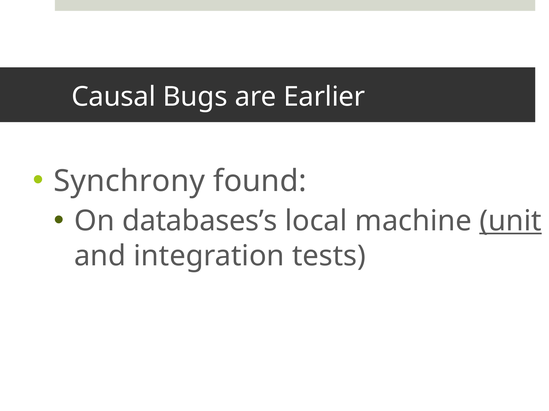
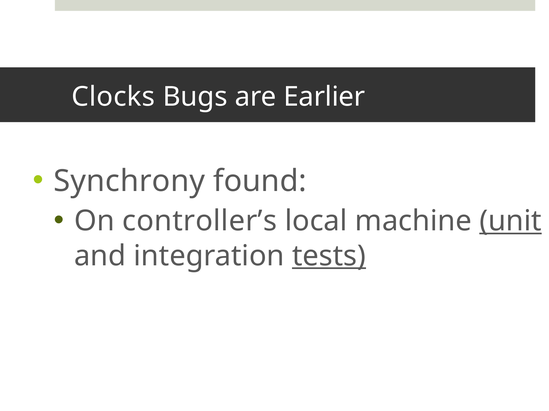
Causal: Causal -> Clocks
databases’s: databases’s -> controller’s
tests underline: none -> present
